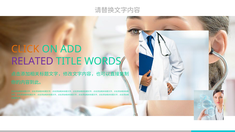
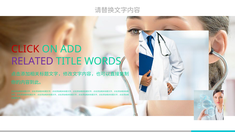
CLICK colour: orange -> red
